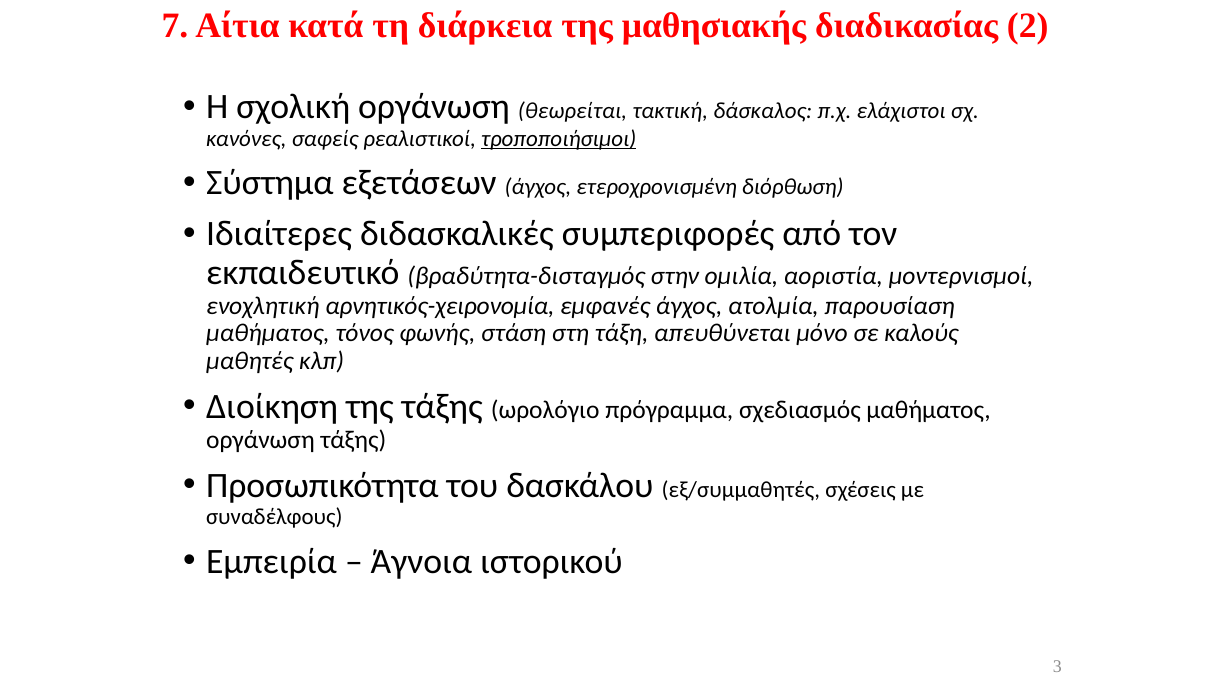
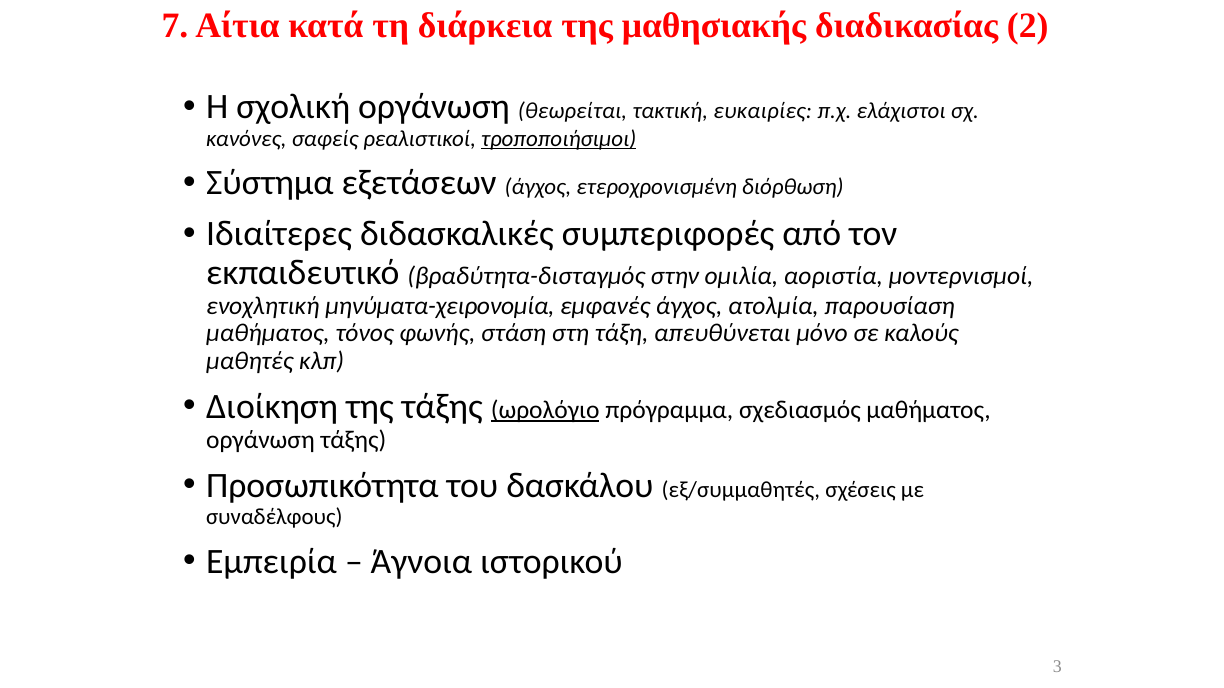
δάσκαλος: δάσκαλος -> ευκαιρίες
αρνητικός-χειρονομία: αρνητικός-χειρονομία -> μηνύματα-χειρονομία
ωρολόγιο underline: none -> present
